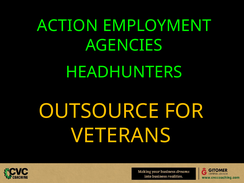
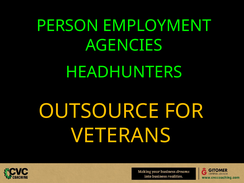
ACTION: ACTION -> PERSON
